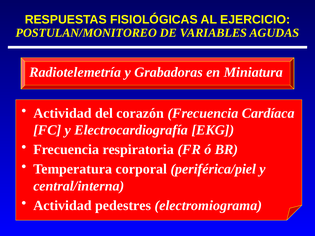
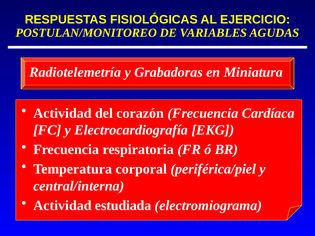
pedestres: pedestres -> estudiada
